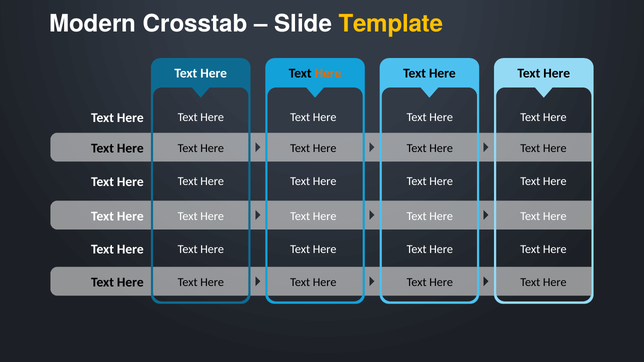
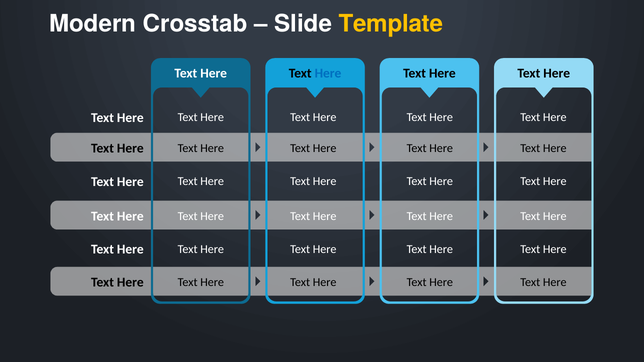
Here at (328, 73) colour: orange -> blue
